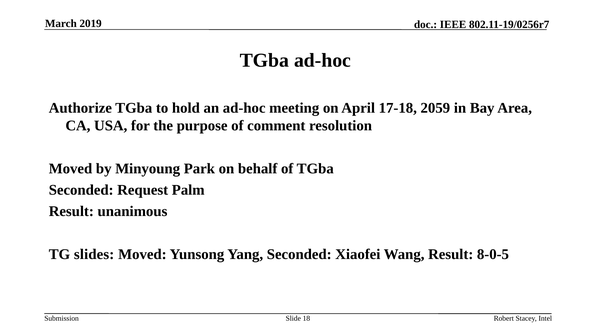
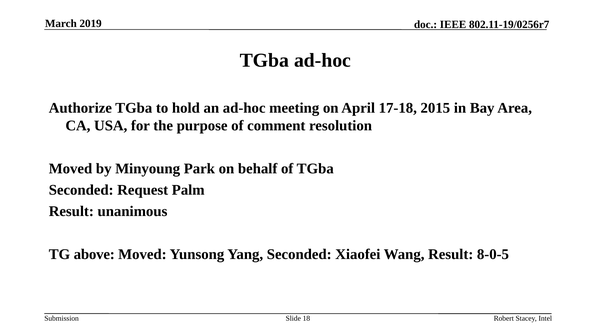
2059: 2059 -> 2015
slides: slides -> above
